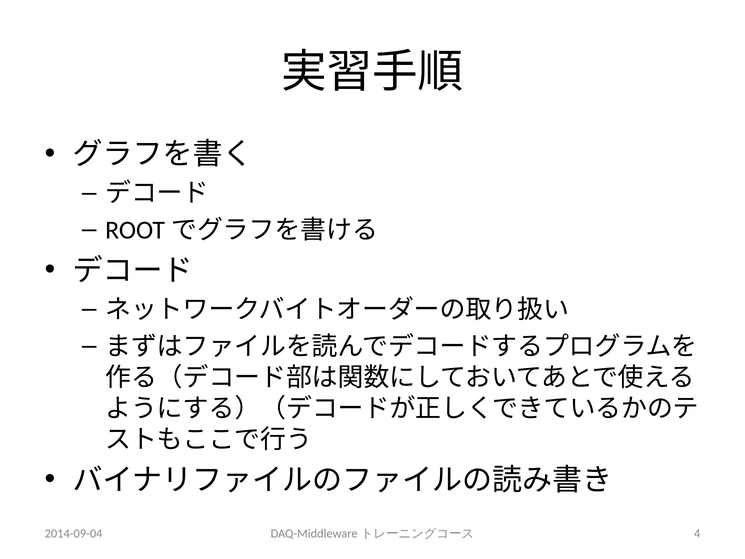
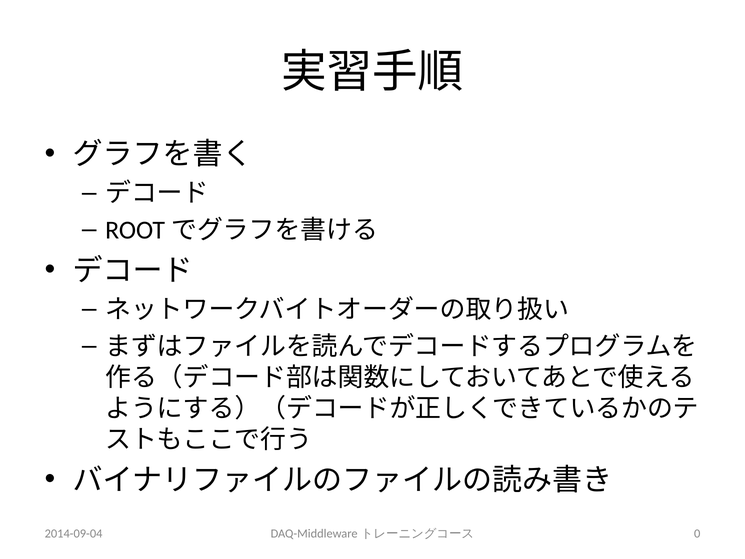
4: 4 -> 0
